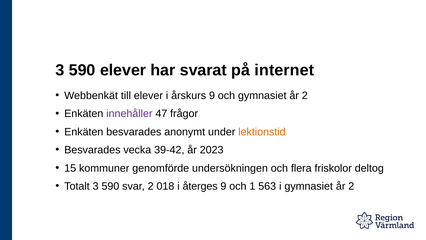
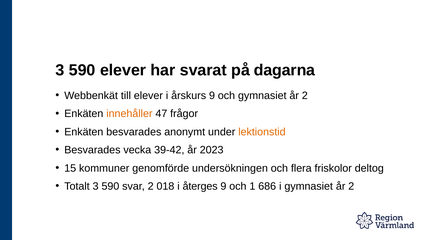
internet: internet -> dagarna
innehåller colour: purple -> orange
563: 563 -> 686
